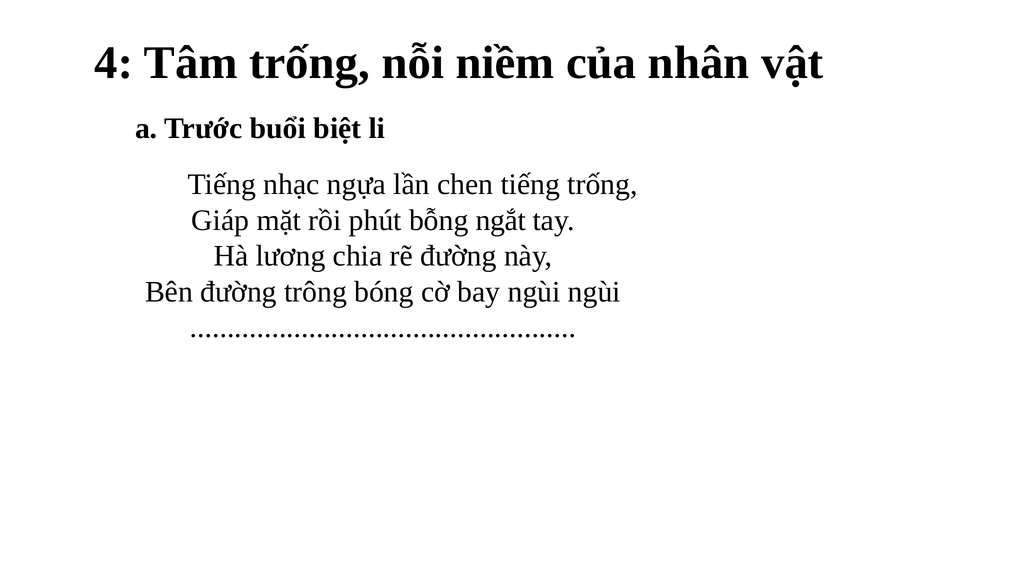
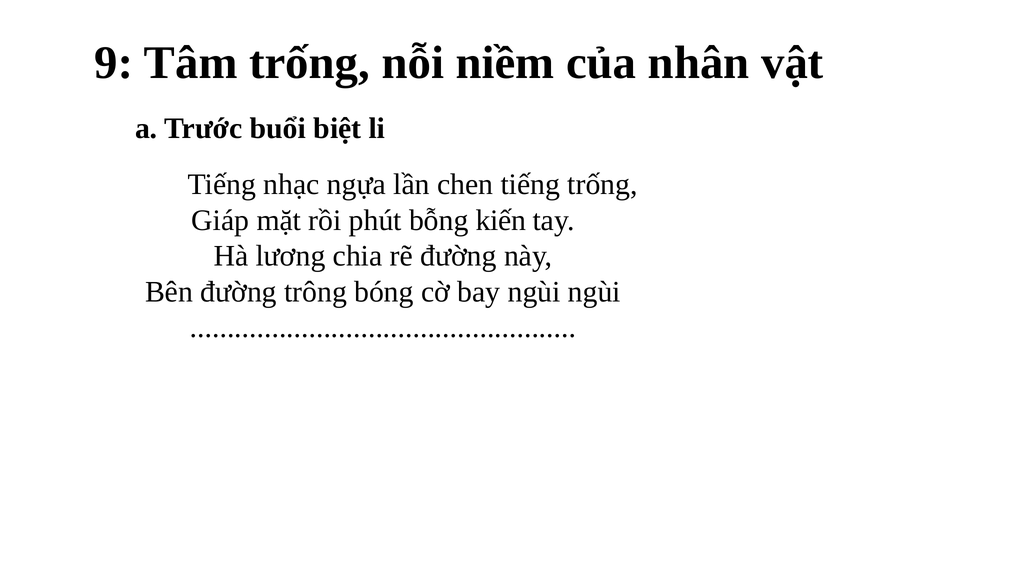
4: 4 -> 9
ngắt: ngắt -> kiến
